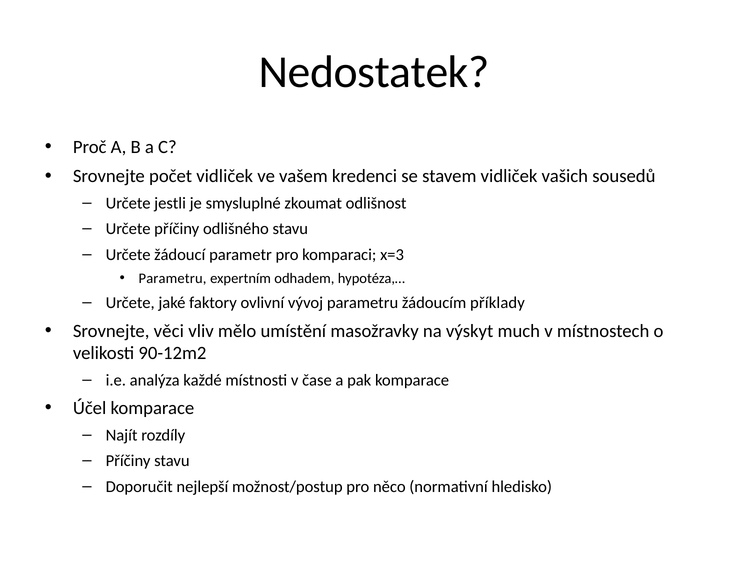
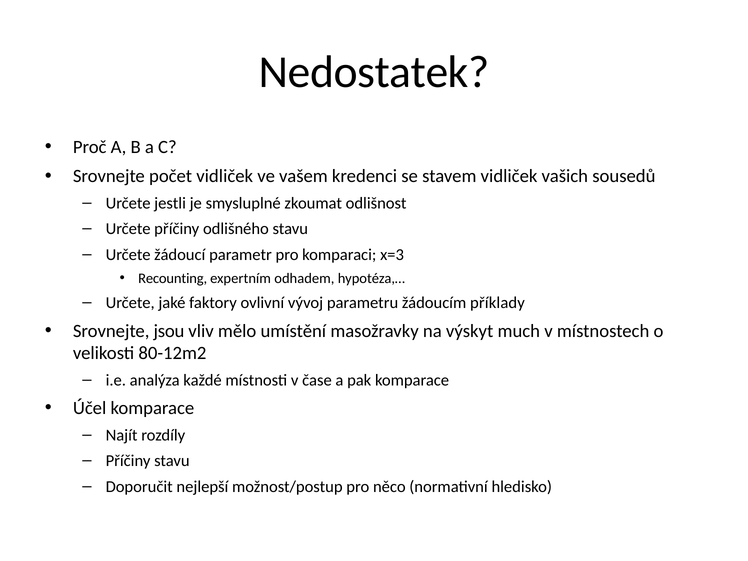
Parametru at (173, 278): Parametru -> Recounting
věci: věci -> jsou
90-12m2: 90-12m2 -> 80-12m2
